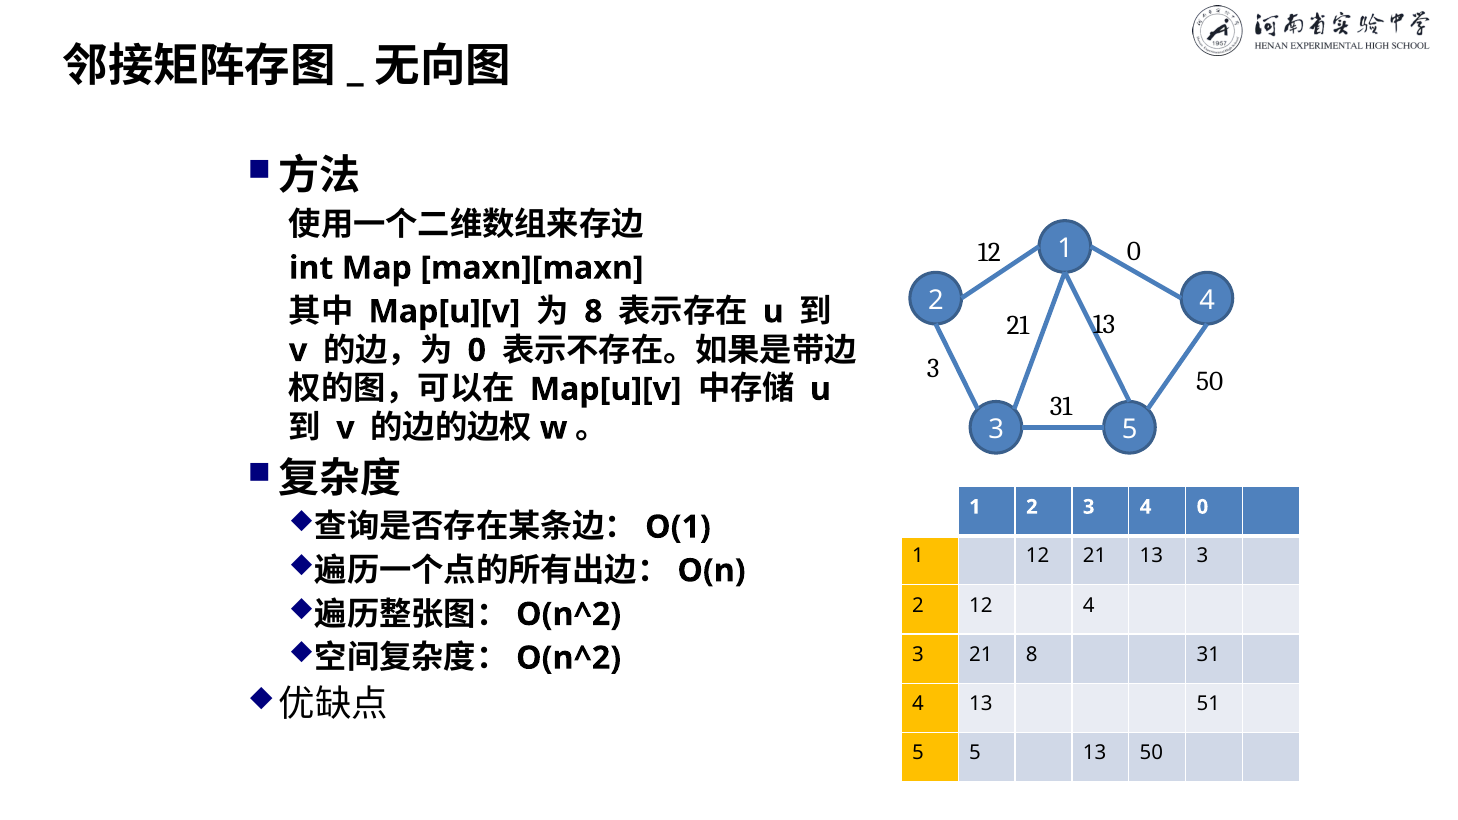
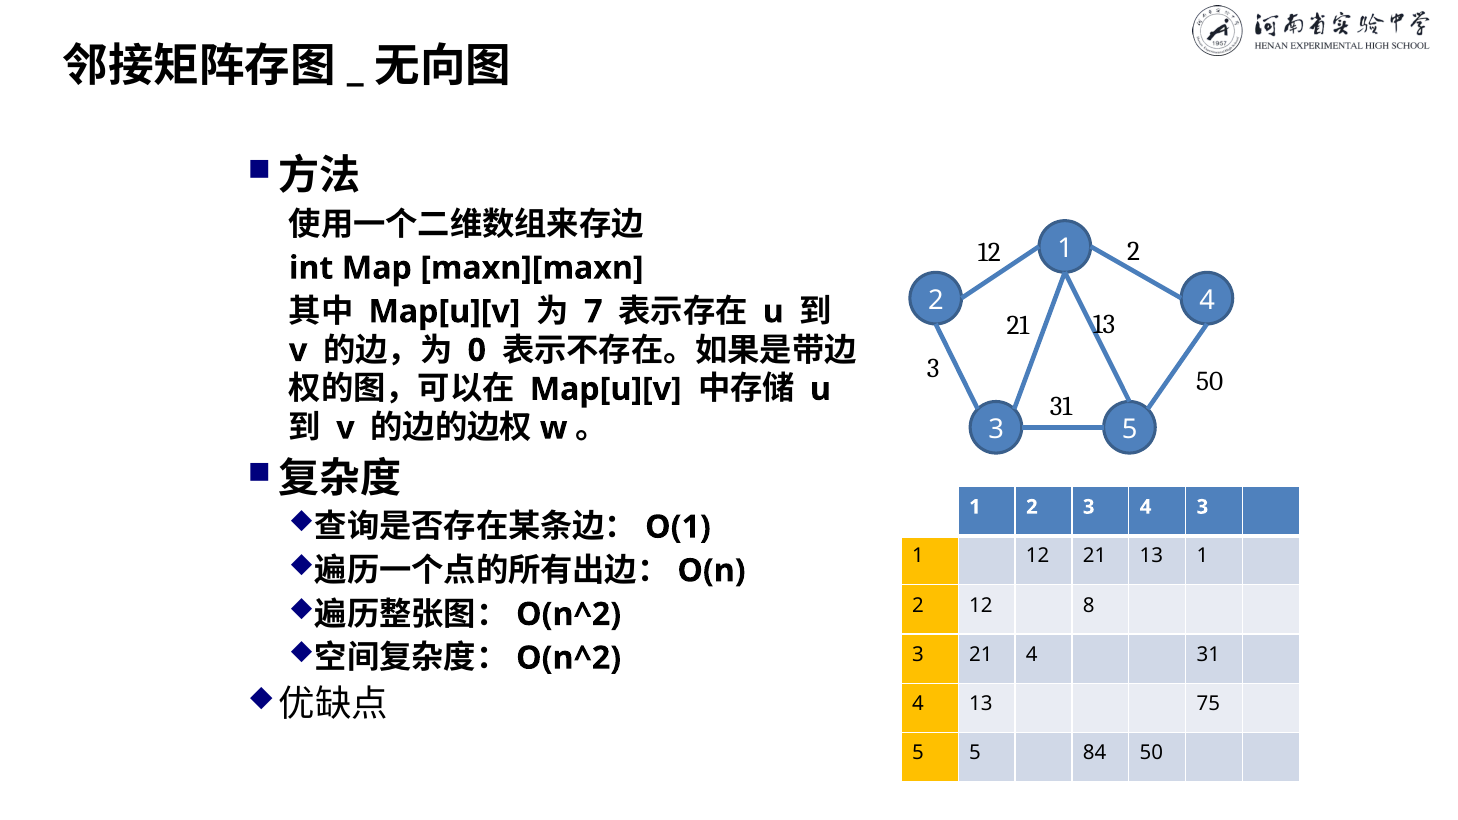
12 0: 0 -> 2
8 at (593, 312): 8 -> 7
3 4 0: 0 -> 3
13 3: 3 -> 1
12 4: 4 -> 8
21 8: 8 -> 4
51: 51 -> 75
5 13: 13 -> 84
